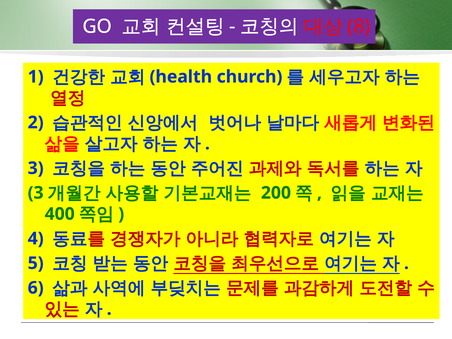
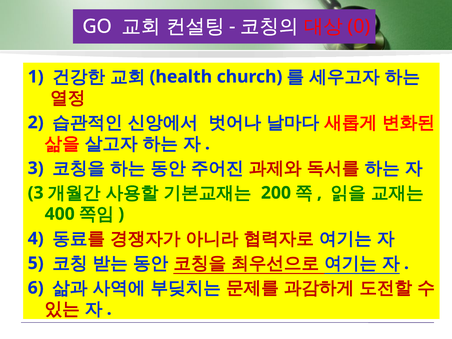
8: 8 -> 0
